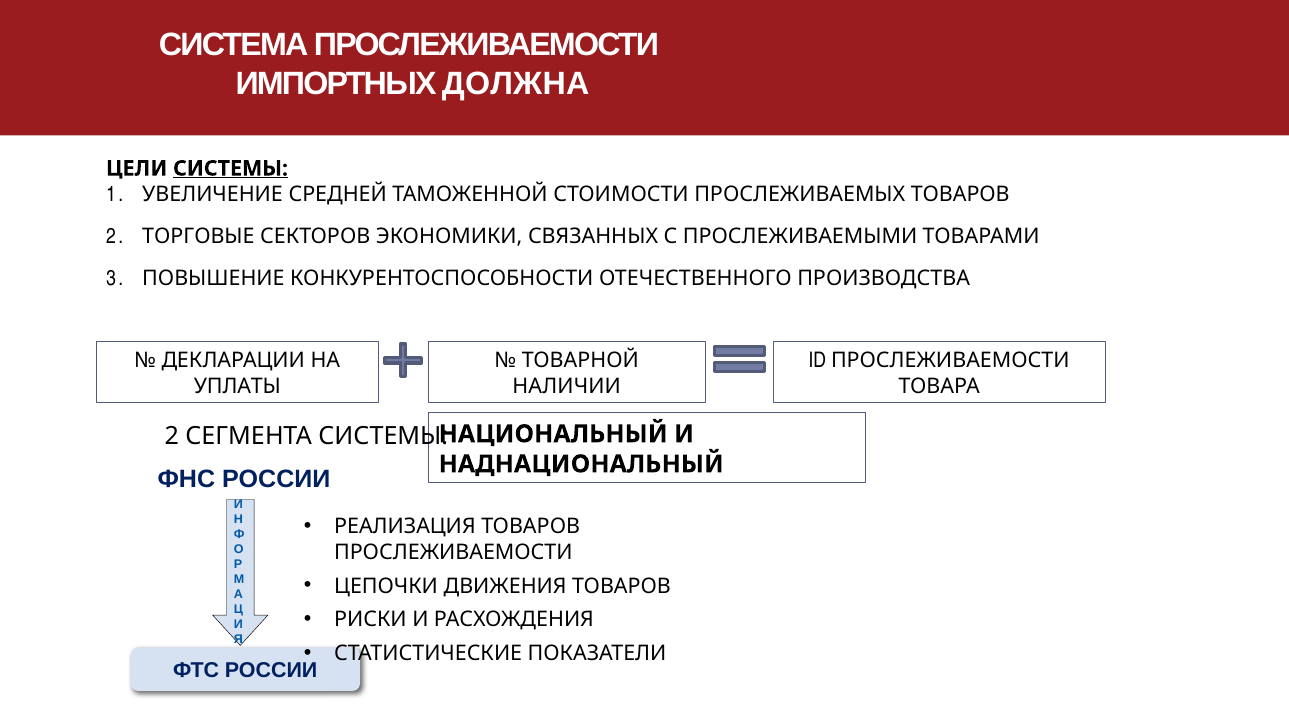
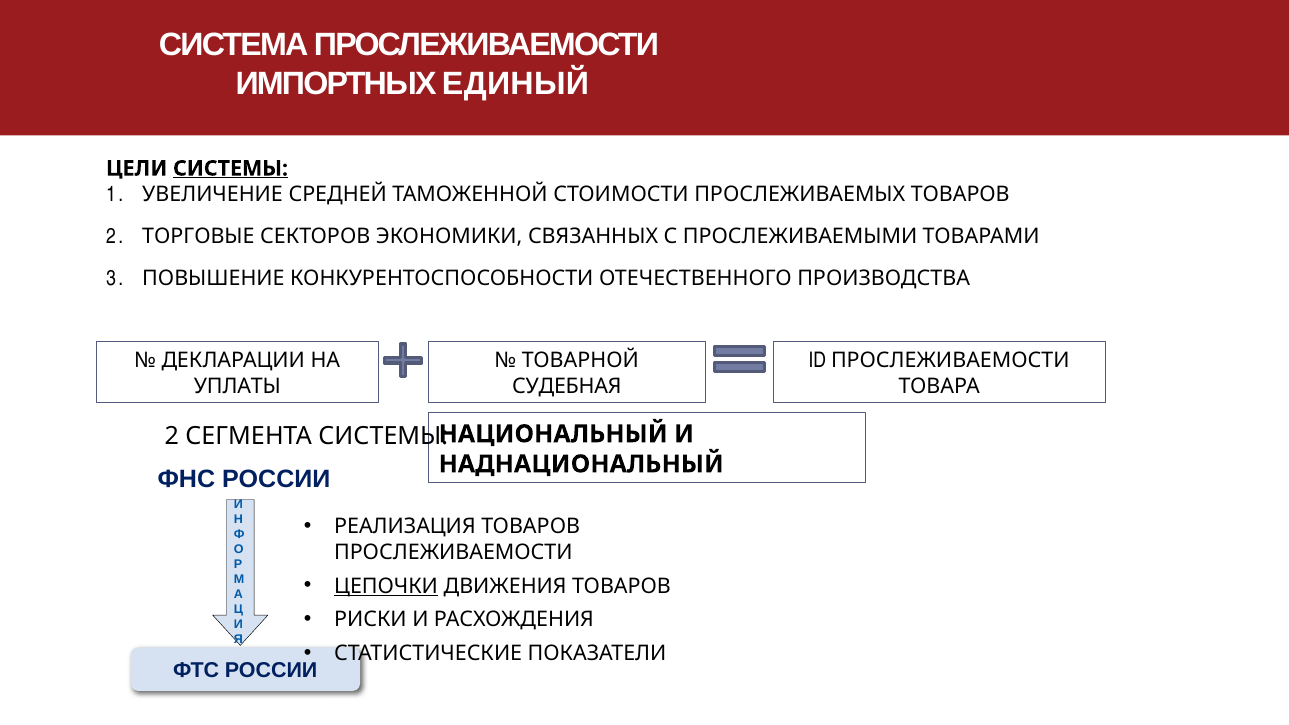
ДОЛЖНА: ДОЛЖНА -> ЕДИНЫЙ
НАЛИЧИИ: НАЛИЧИИ -> СУДЕБНАЯ
ЦЕПОЧКИ underline: none -> present
